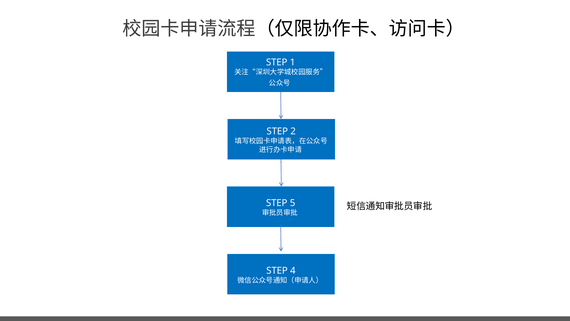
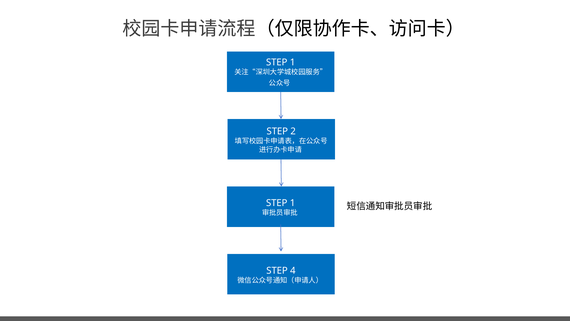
5 at (293, 203): 5 -> 1
